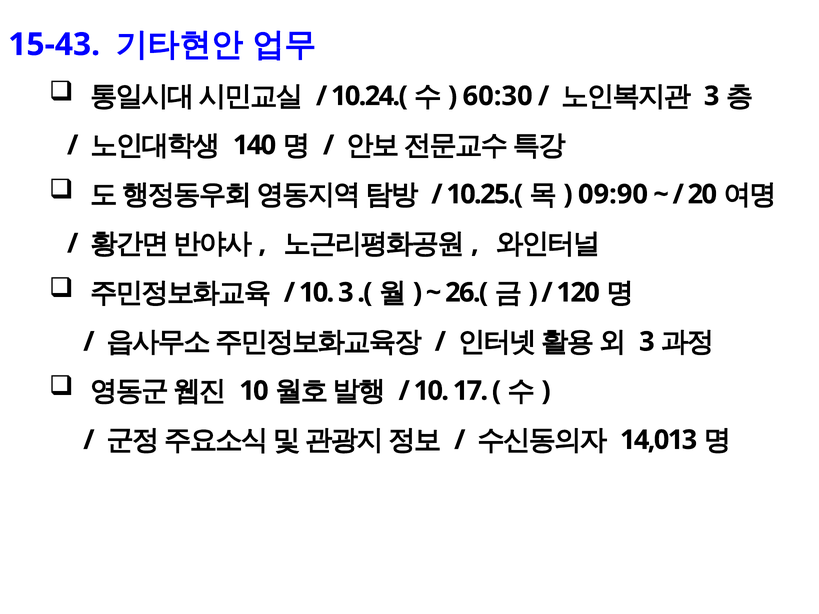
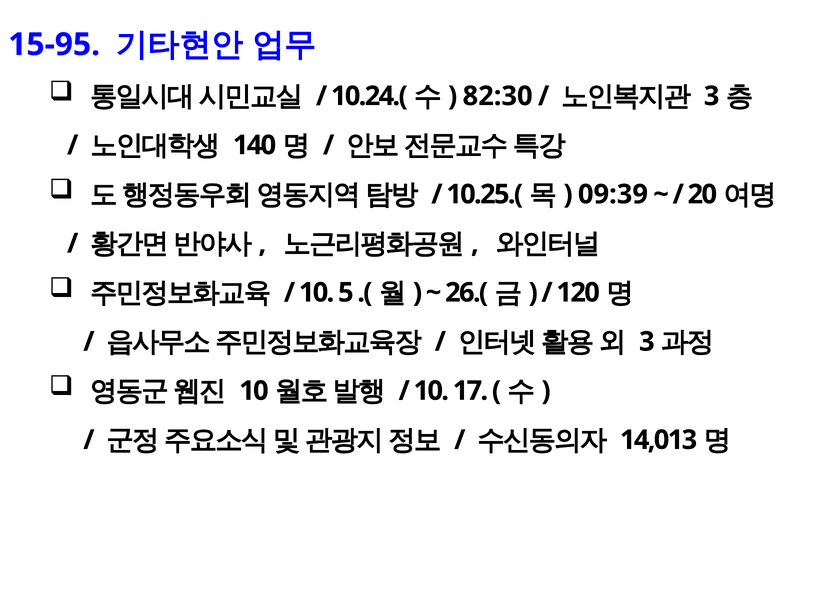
15-43: 15-43 -> 15-95
60:30: 60:30 -> 82:30
09:90: 09:90 -> 09:39
10 3: 3 -> 5
